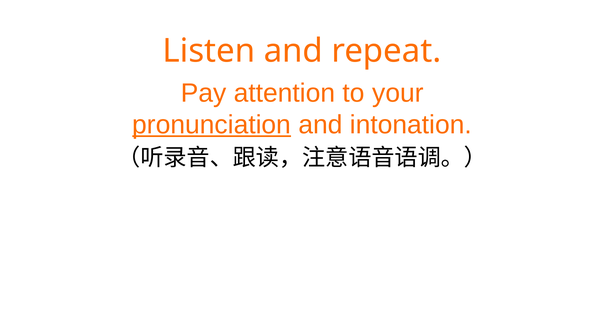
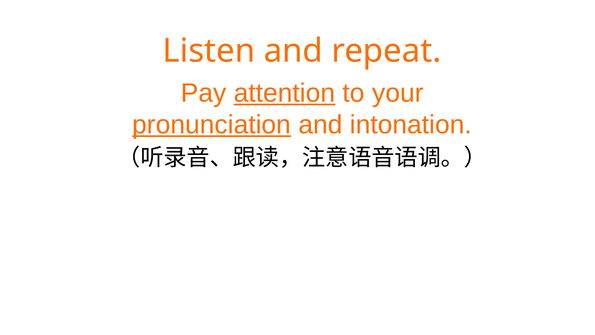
attention underline: none -> present
